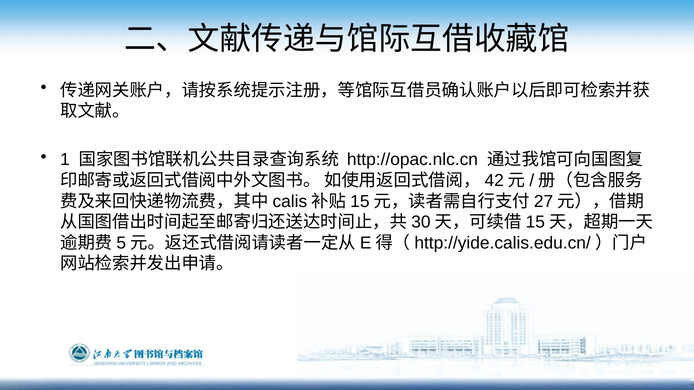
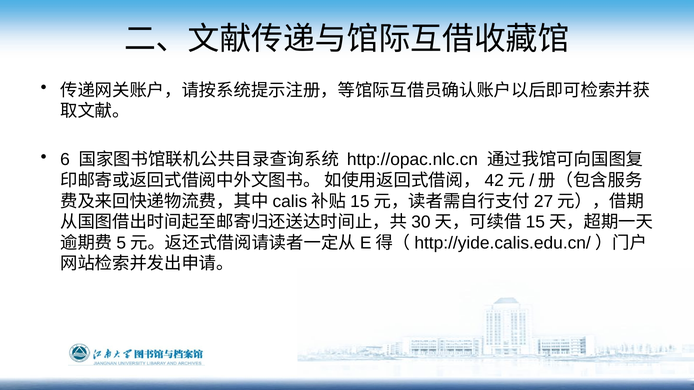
1: 1 -> 6
